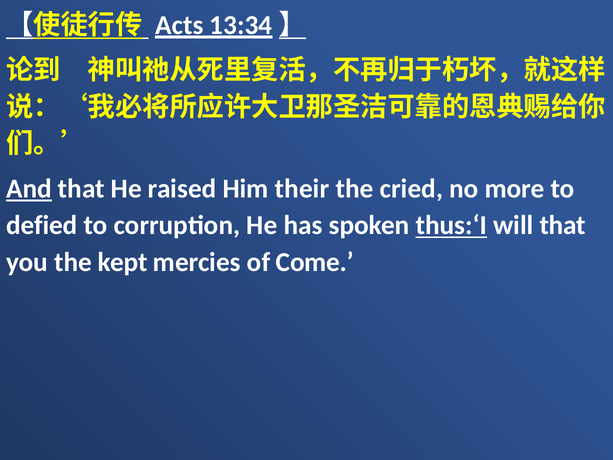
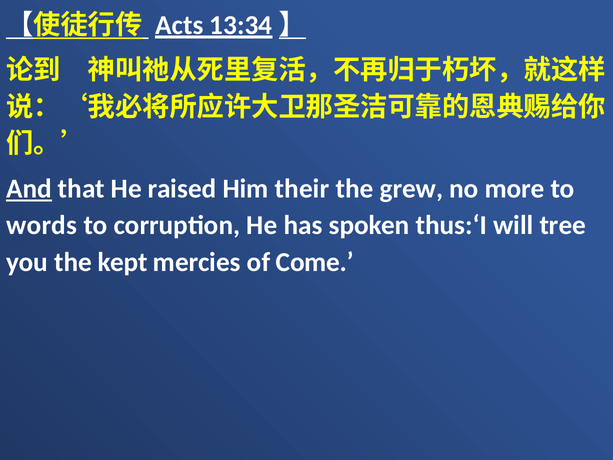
cried: cried -> grew
defied: defied -> words
thus:‘I underline: present -> none
will that: that -> tree
